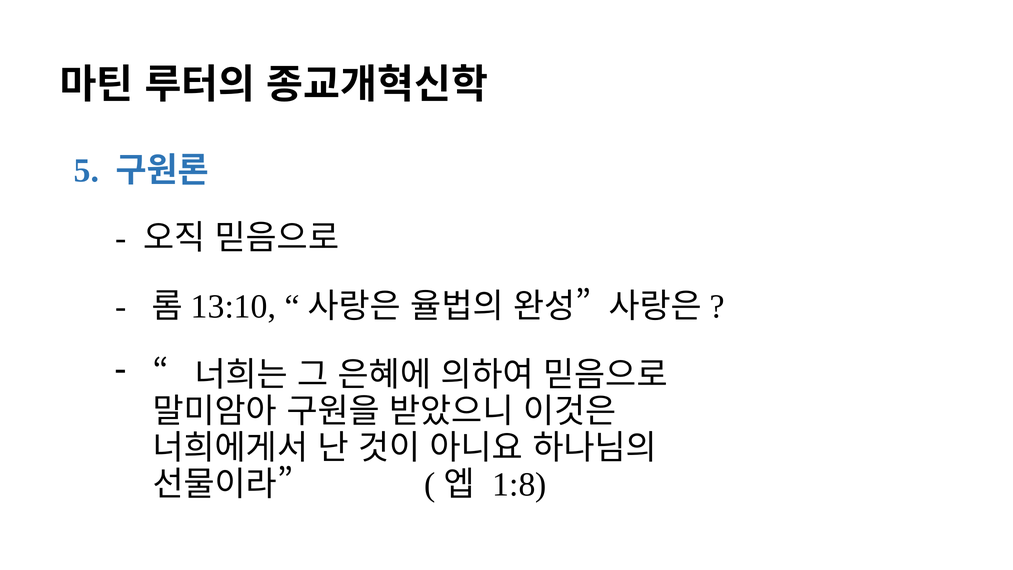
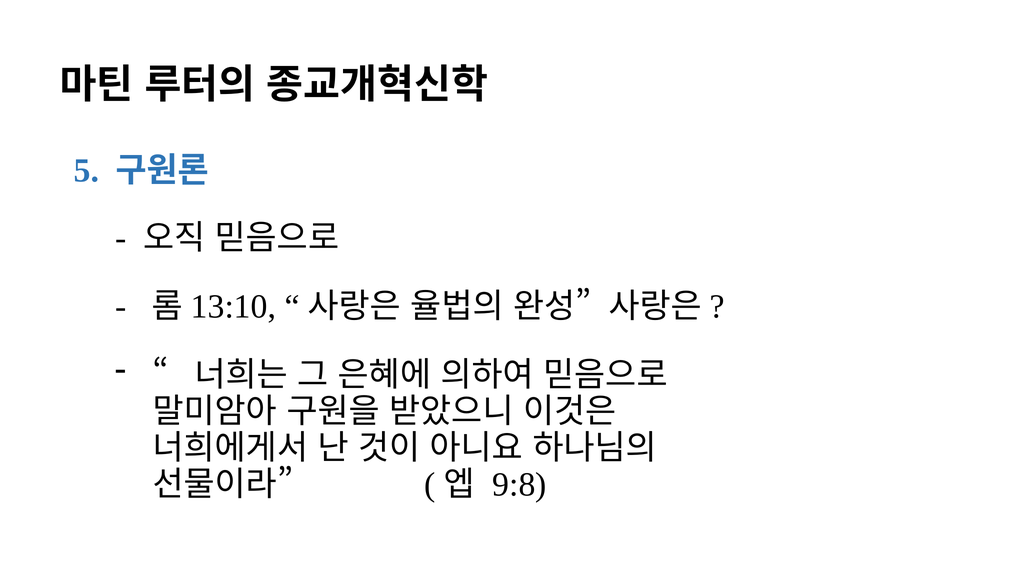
1:8: 1:8 -> 9:8
